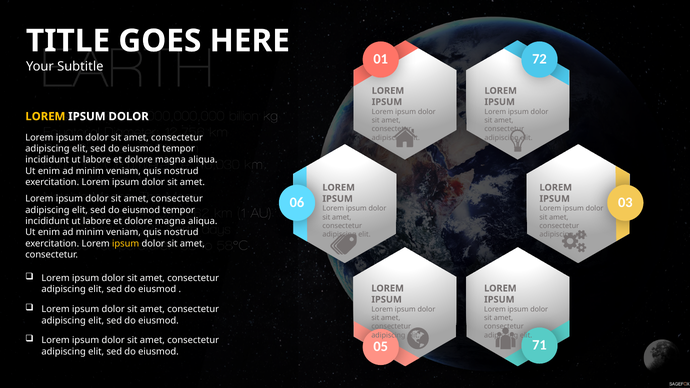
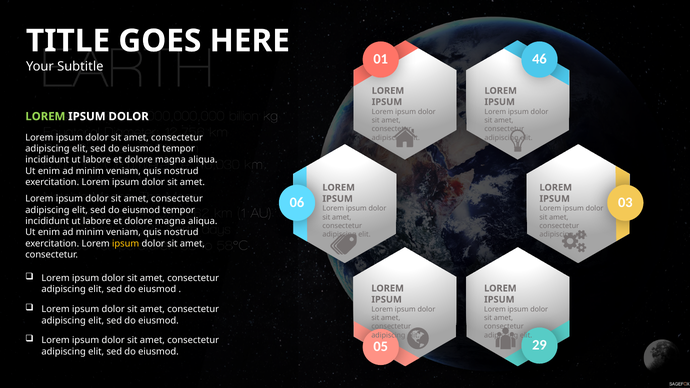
72: 72 -> 46
LOREM at (45, 116) colour: yellow -> light green
71: 71 -> 29
